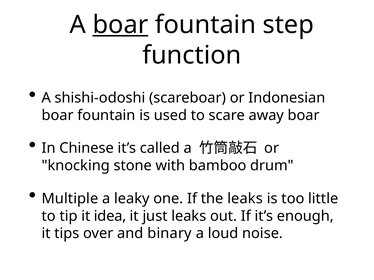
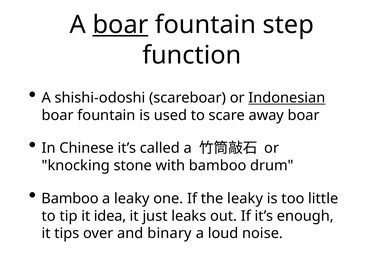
Indonesian underline: none -> present
Multiple at (70, 199): Multiple -> Bamboo
the leaks: leaks -> leaky
